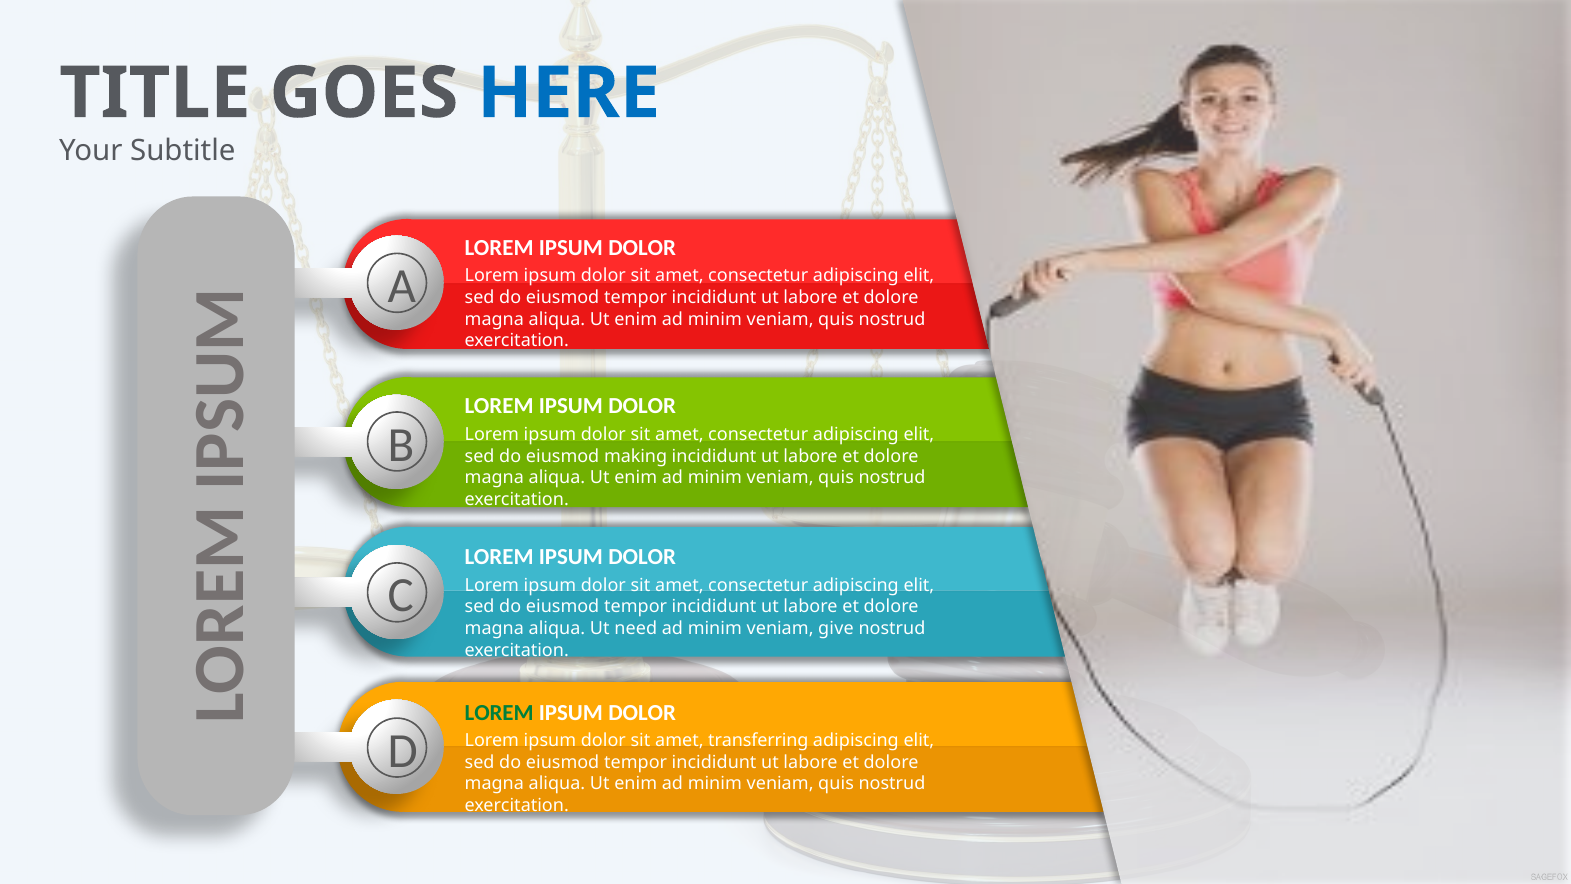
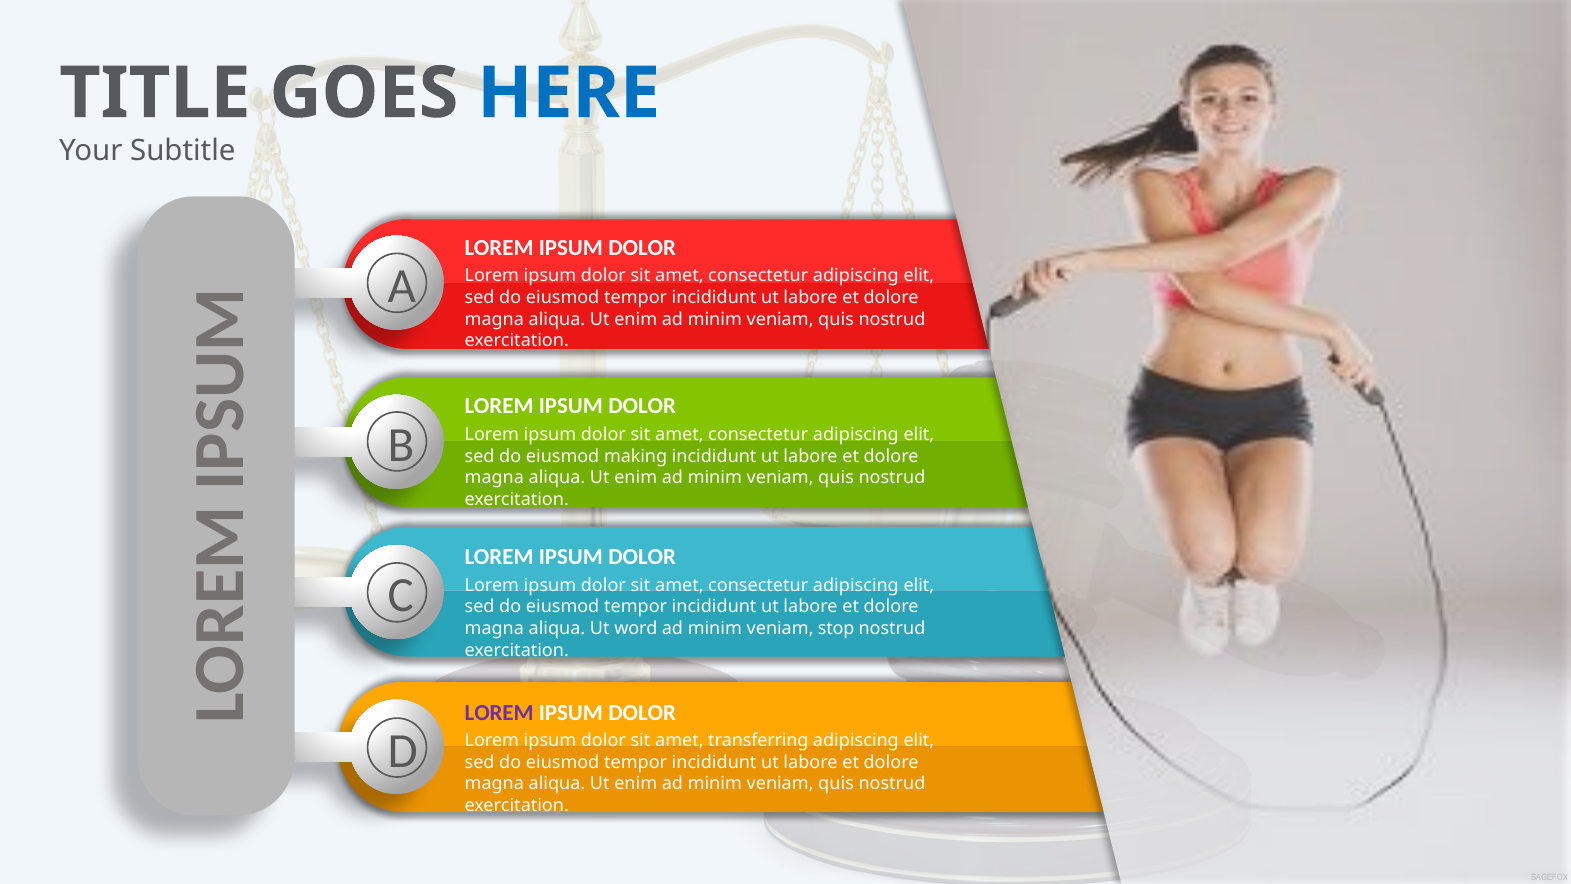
need: need -> word
give: give -> stop
LOREM at (499, 712) colour: green -> purple
